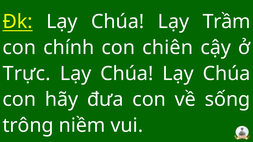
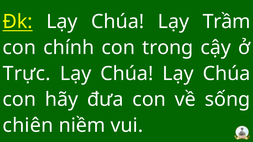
chiên: chiên -> trong
trông: trông -> chiên
